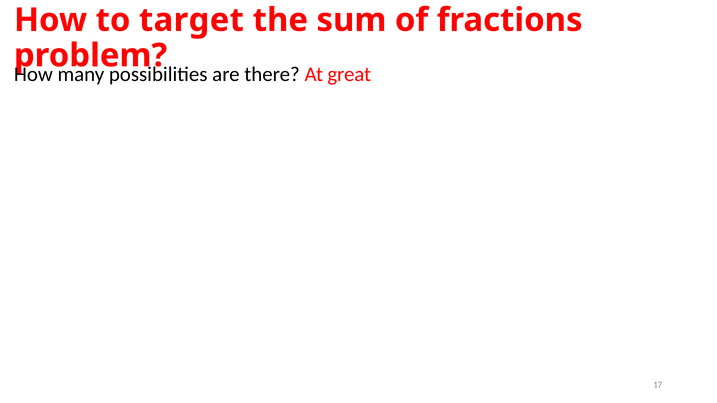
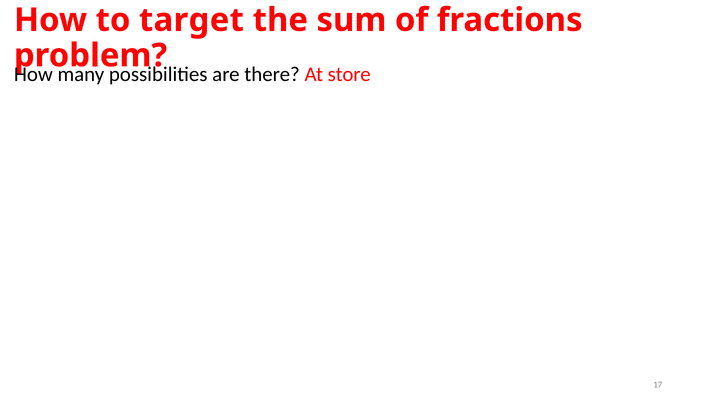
great: great -> store
